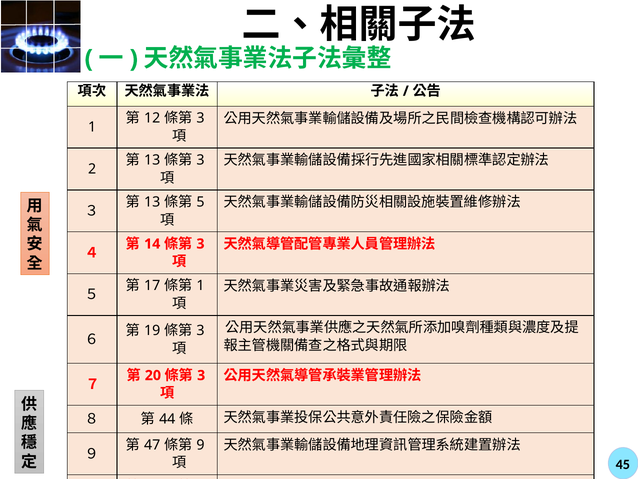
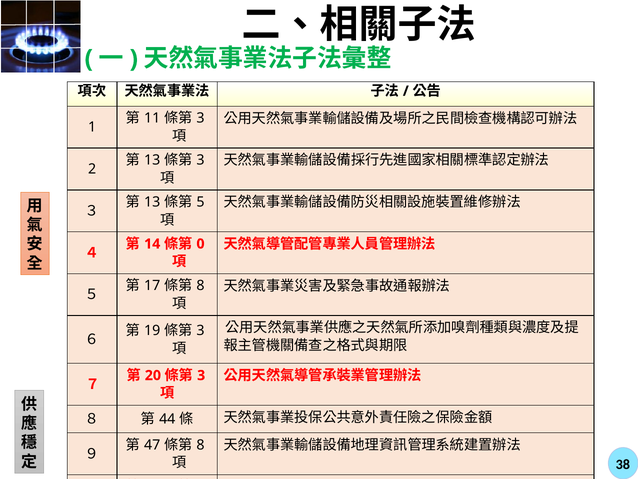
12 at (152, 118): 12 -> 11
3 at (201, 244): 3 -> 0
1 at (201, 285): 1 -> 8
9 at (201, 444): 9 -> 8
45 at (623, 464): 45 -> 38
